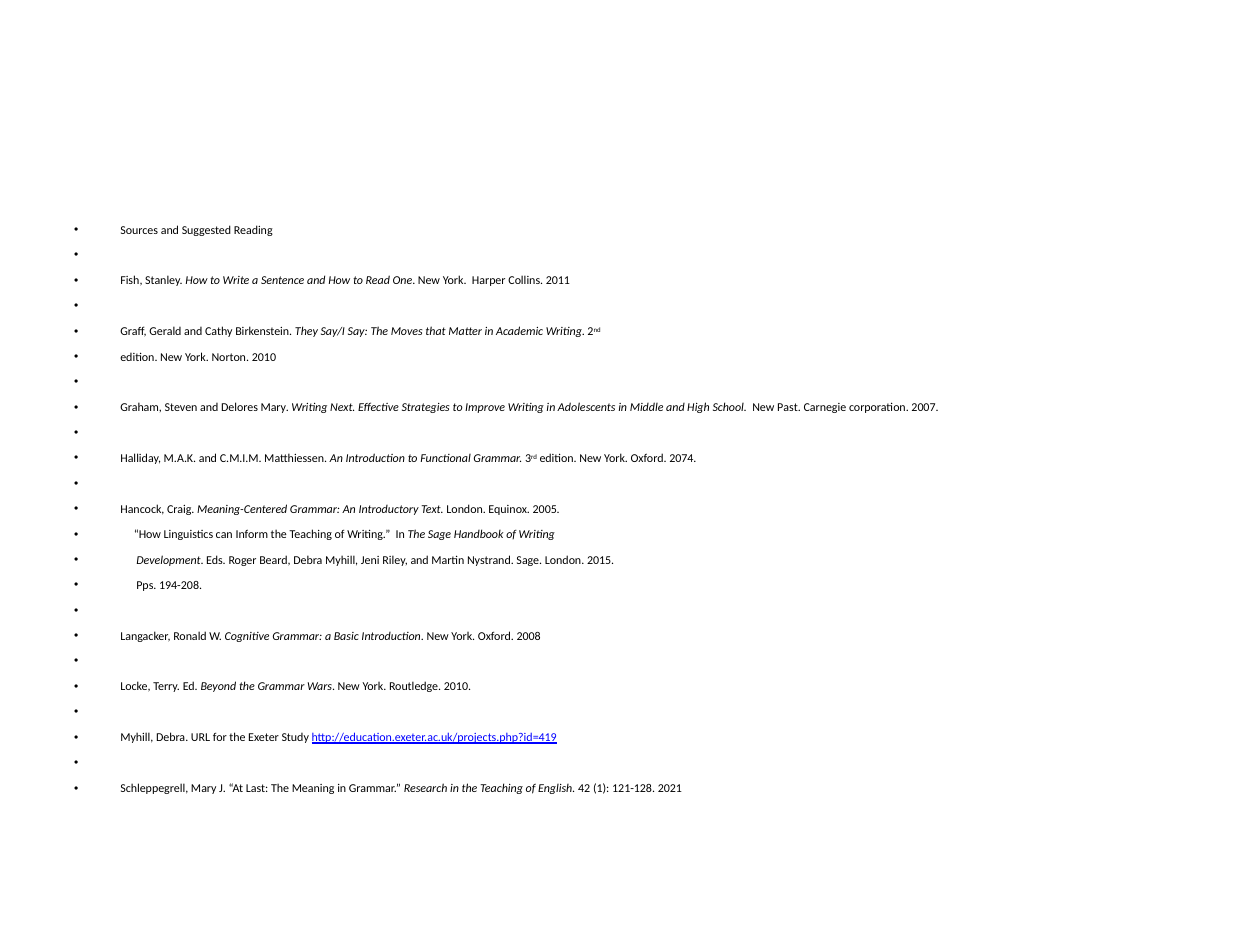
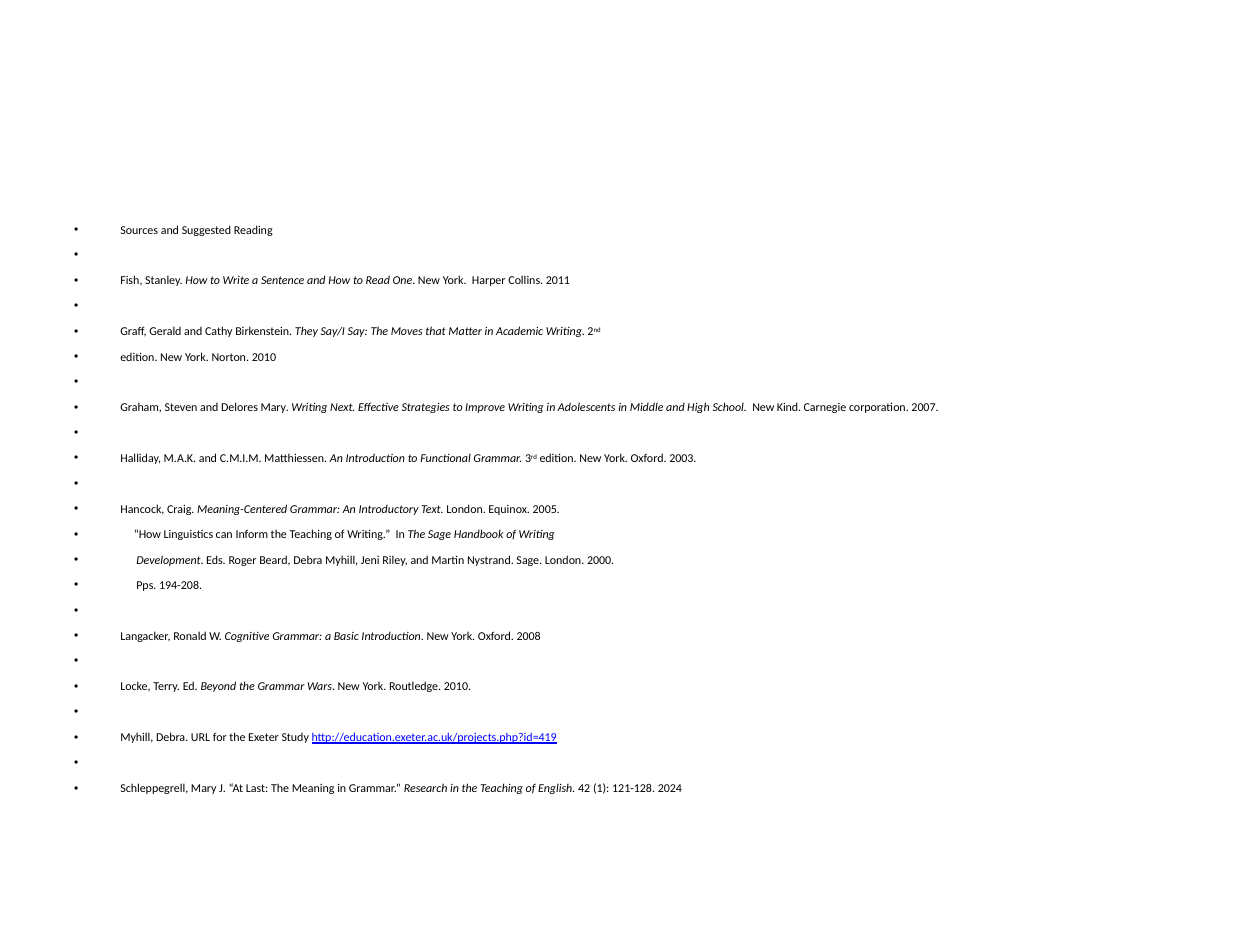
Past: Past -> Kind
2074: 2074 -> 2003
2015: 2015 -> 2000
2021: 2021 -> 2024
